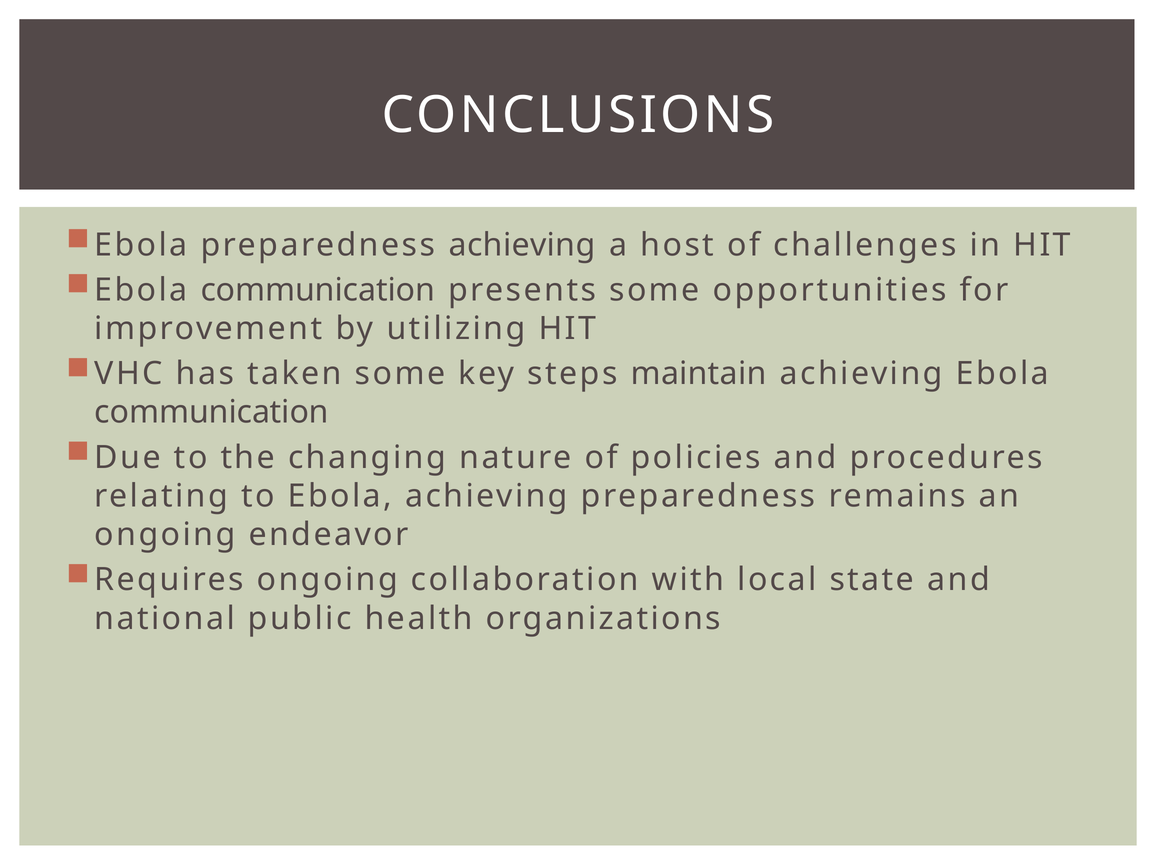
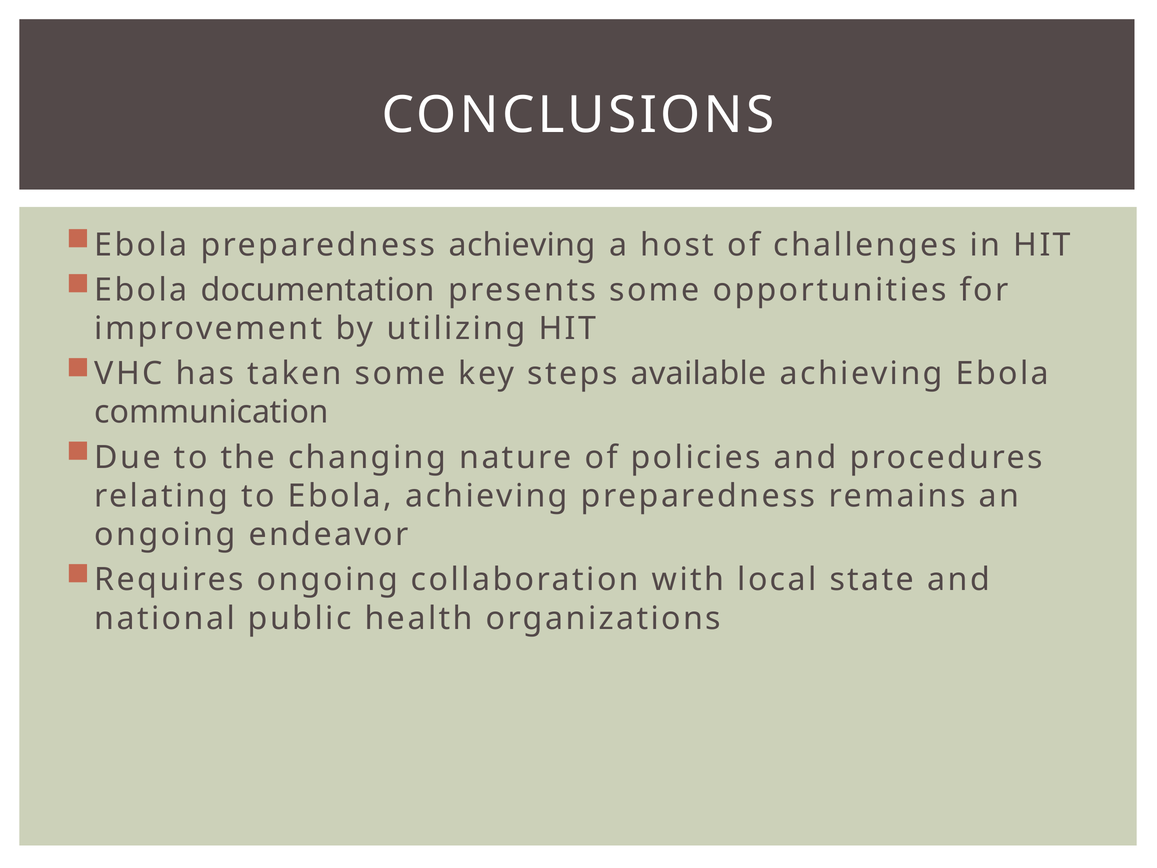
communication at (318, 290): communication -> documentation
maintain: maintain -> available
